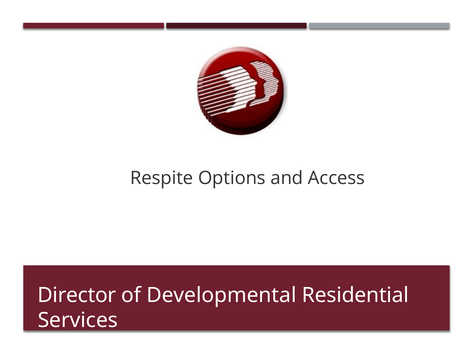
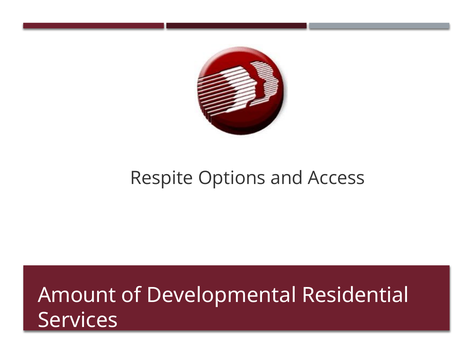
Director: Director -> Amount
